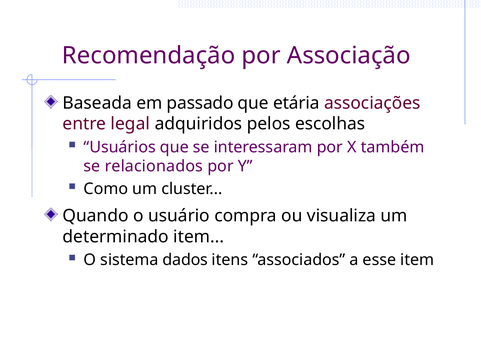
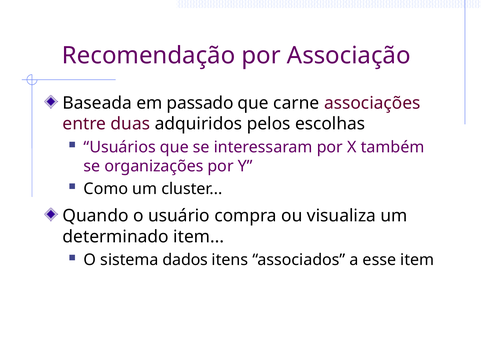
etária: etária -> carne
legal: legal -> duas
relacionados: relacionados -> organizações
